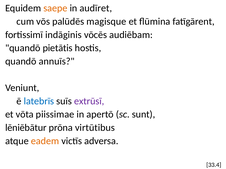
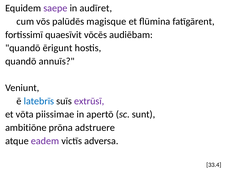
saepe colour: orange -> purple
indāginis: indāginis -> quaesīvit
pietātis: pietātis -> ērigunt
lēniēbātur: lēniēbātur -> ambitiōne
virtūtibus: virtūtibus -> adstruere
eadem colour: orange -> purple
